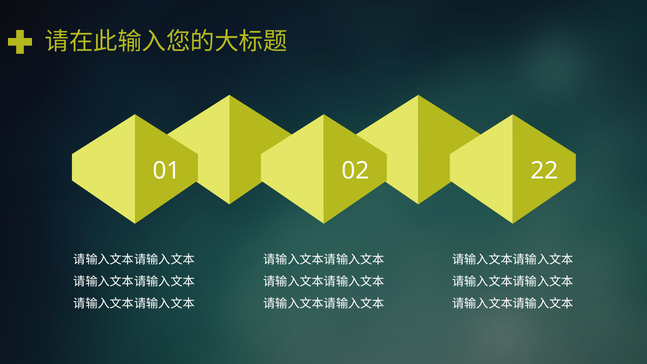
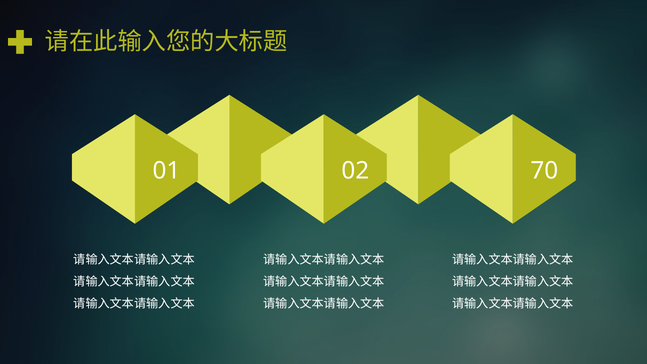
22: 22 -> 70
